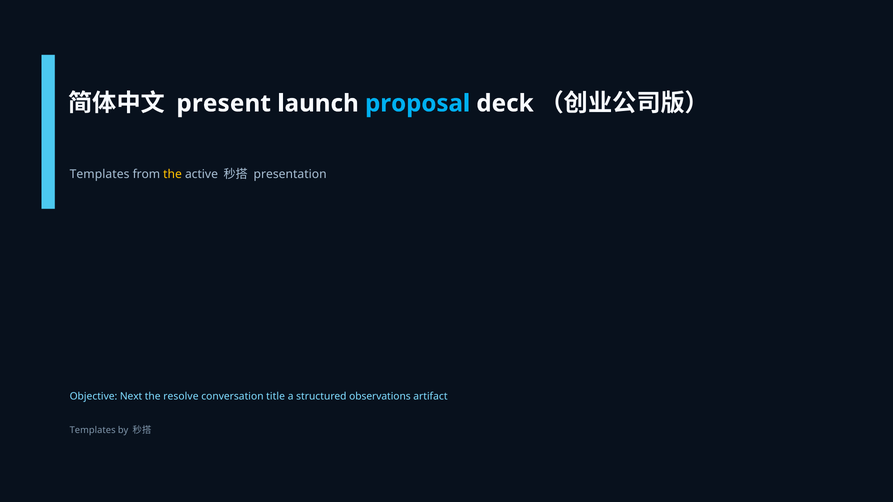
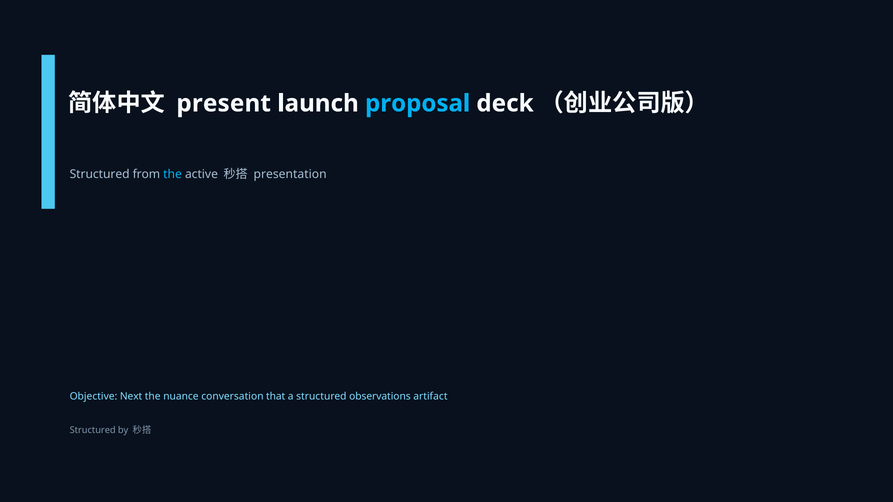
Templates at (100, 174): Templates -> Structured
the at (173, 174) colour: yellow -> light blue
resolve: resolve -> nuance
title: title -> that
Templates at (93, 431): Templates -> Structured
